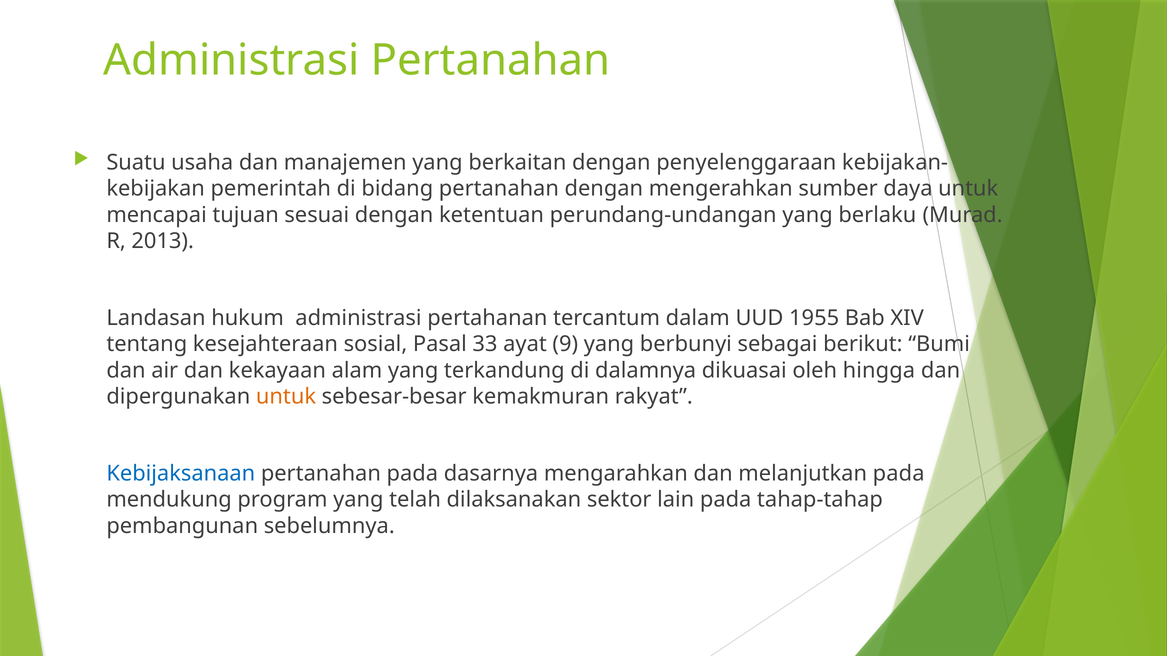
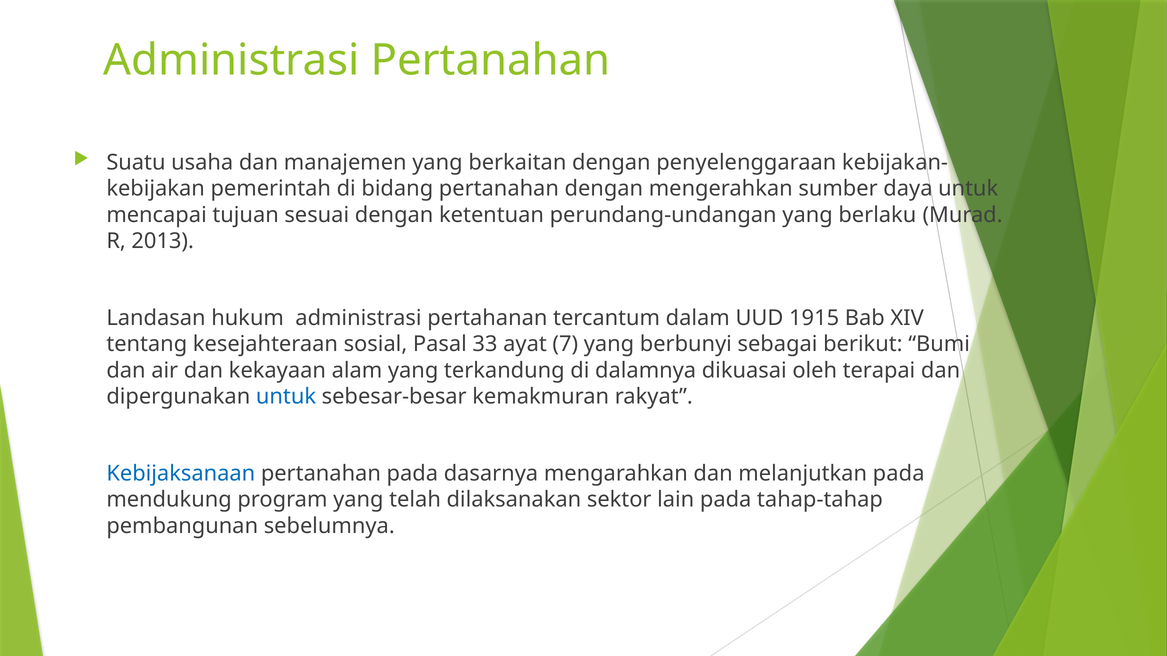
1955: 1955 -> 1915
9: 9 -> 7
hingga: hingga -> terapai
untuk at (286, 397) colour: orange -> blue
